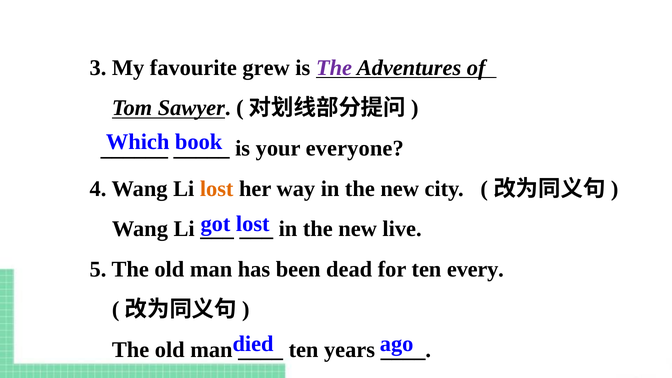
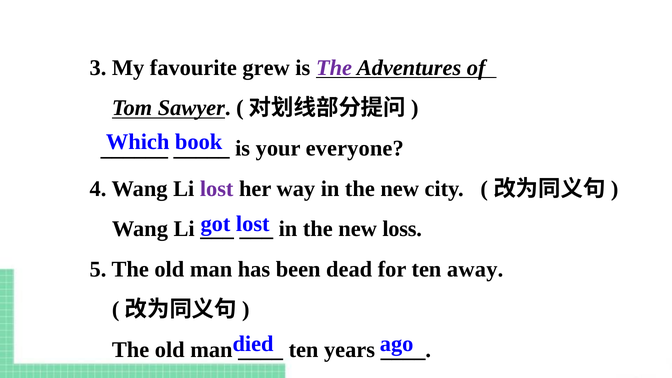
lost at (217, 189) colour: orange -> purple
live: live -> loss
every: every -> away
